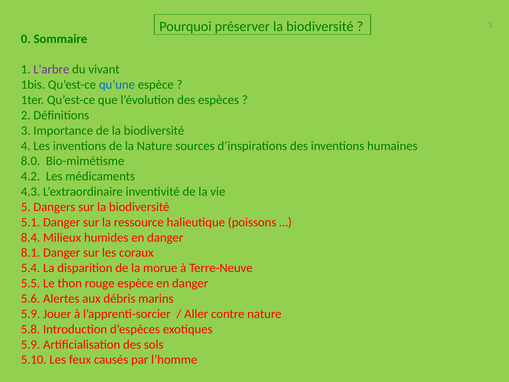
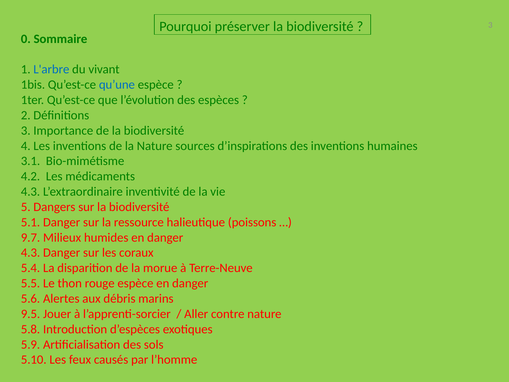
L'arbre colour: purple -> blue
8.0: 8.0 -> 3.1
8.4: 8.4 -> 9.7
8.1 at (31, 253): 8.1 -> 4.3
5.9 at (31, 314): 5.9 -> 9.5
